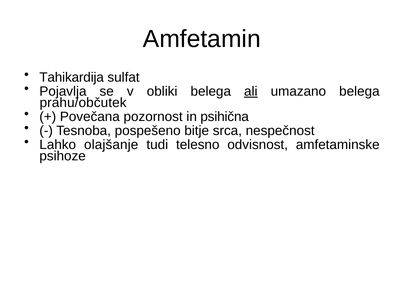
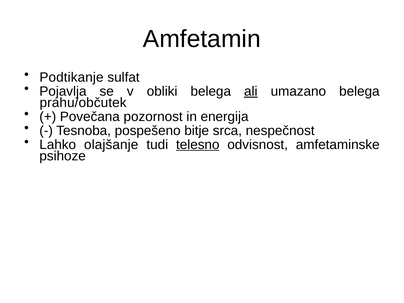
Tahikardija: Tahikardija -> Podtikanje
psihična: psihična -> energija
telesno underline: none -> present
